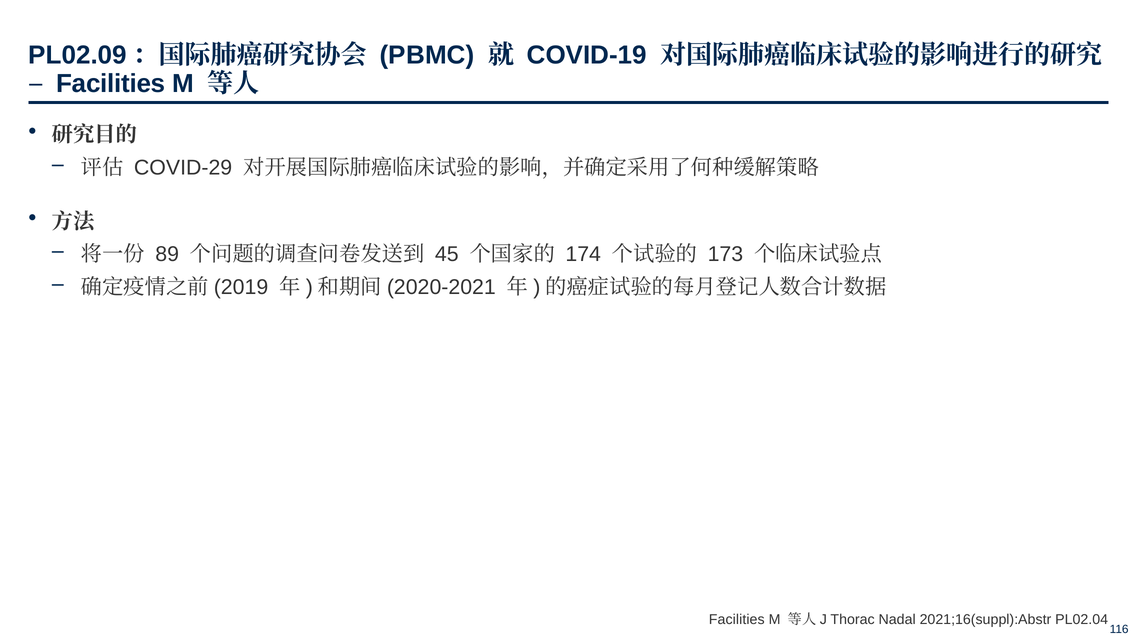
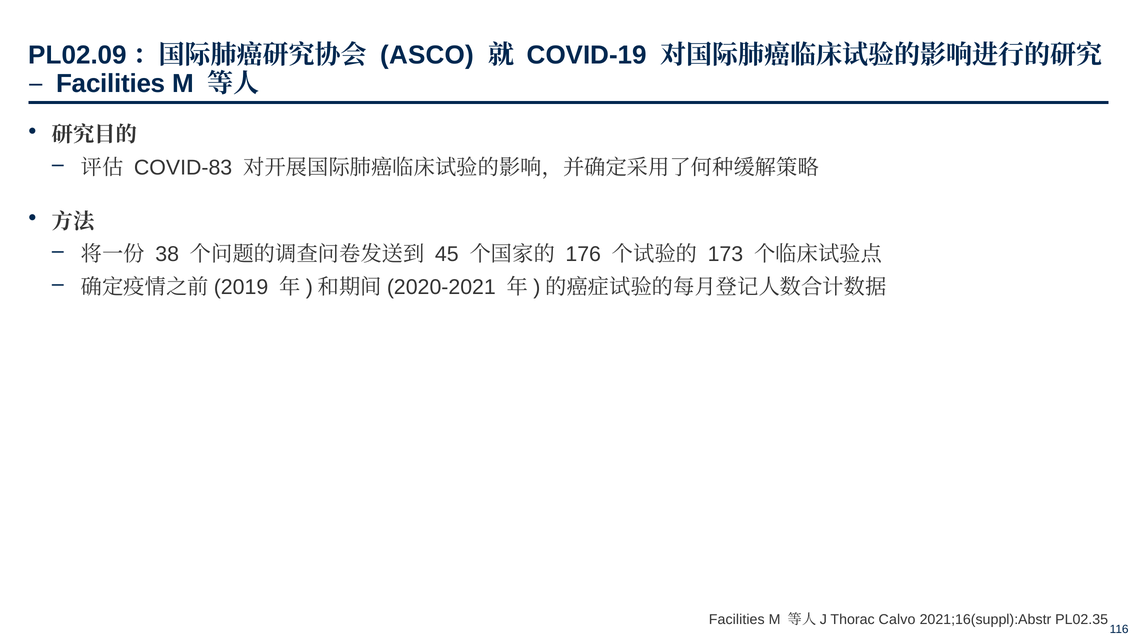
PBMC: PBMC -> ASCO
COVID-29: COVID-29 -> COVID-83
89: 89 -> 38
174: 174 -> 176
Nadal: Nadal -> Calvo
PL02.04: PL02.04 -> PL02.35
